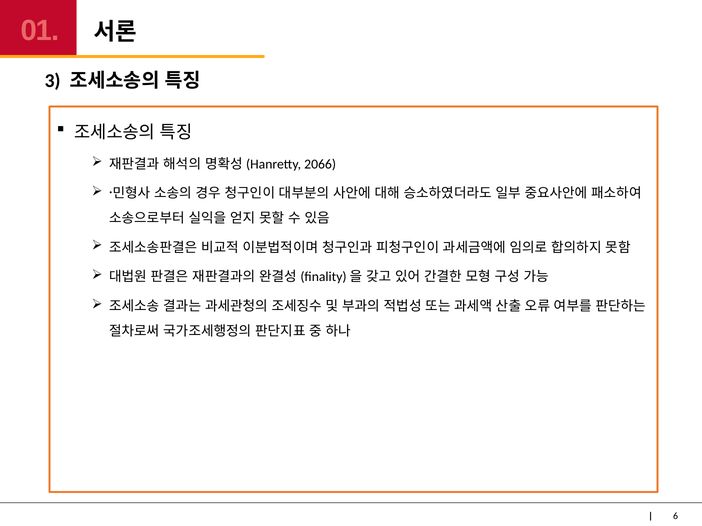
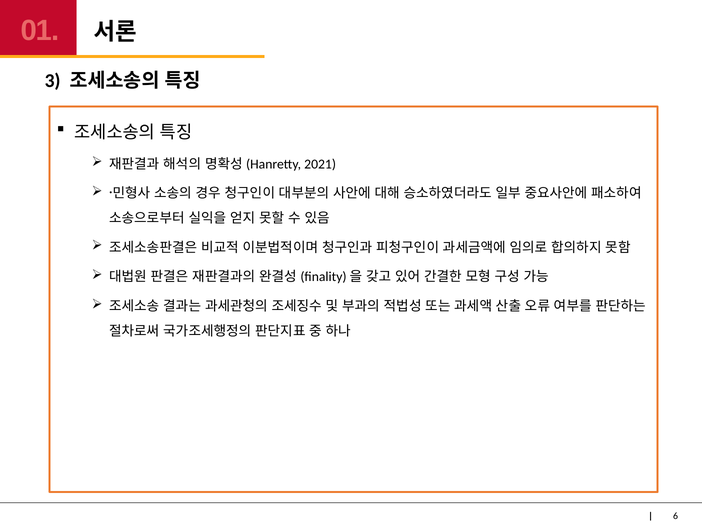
2066: 2066 -> 2021
